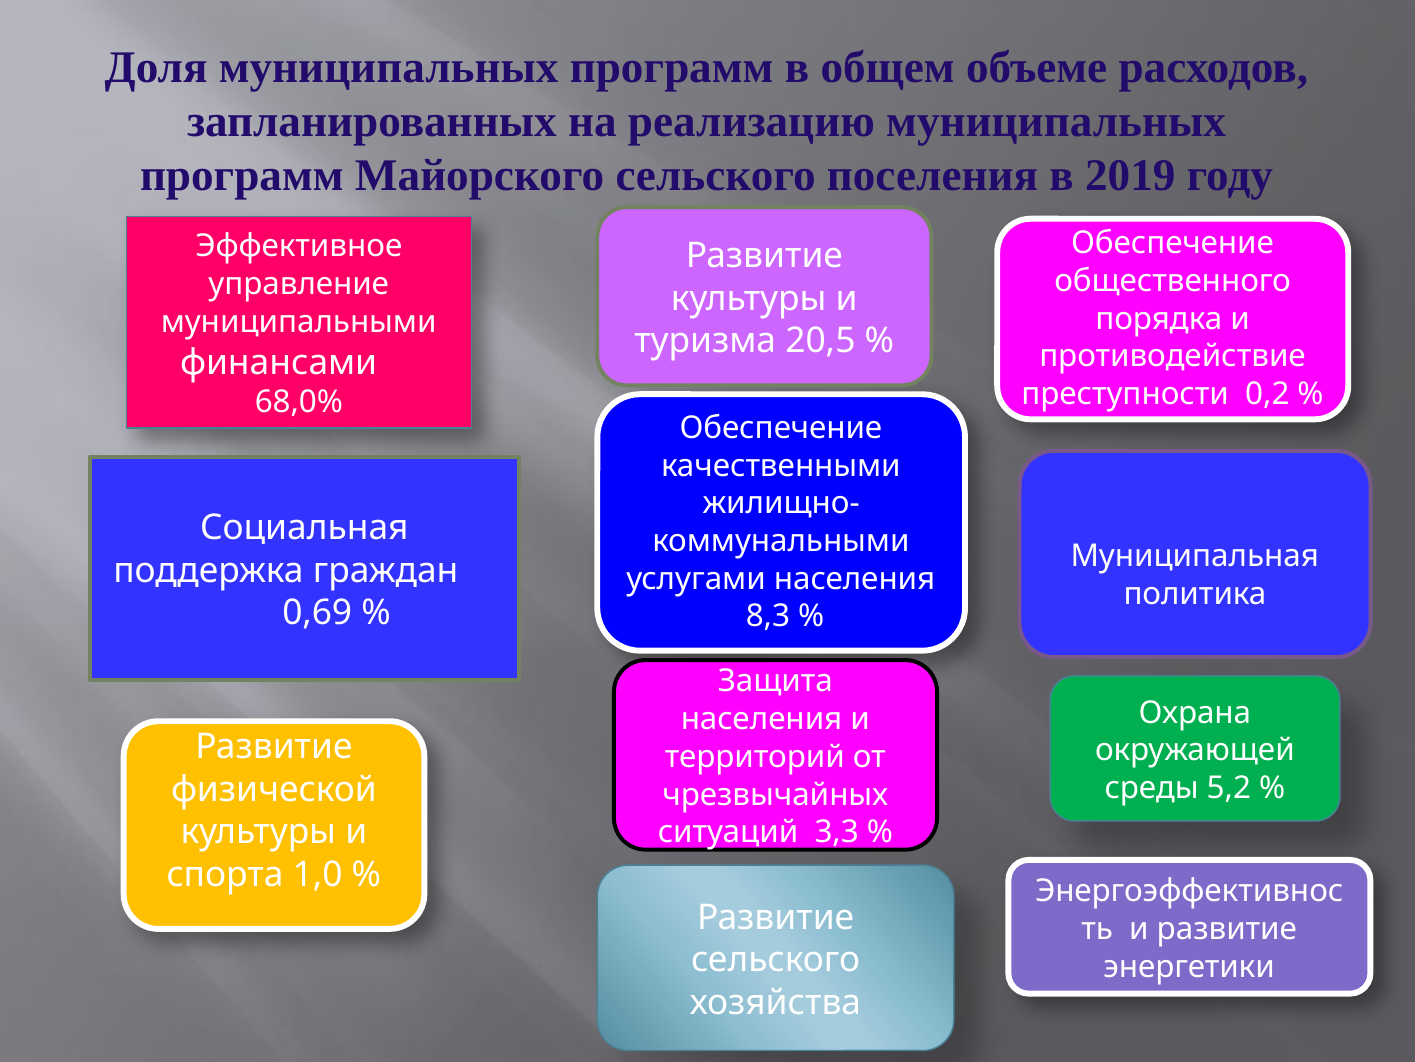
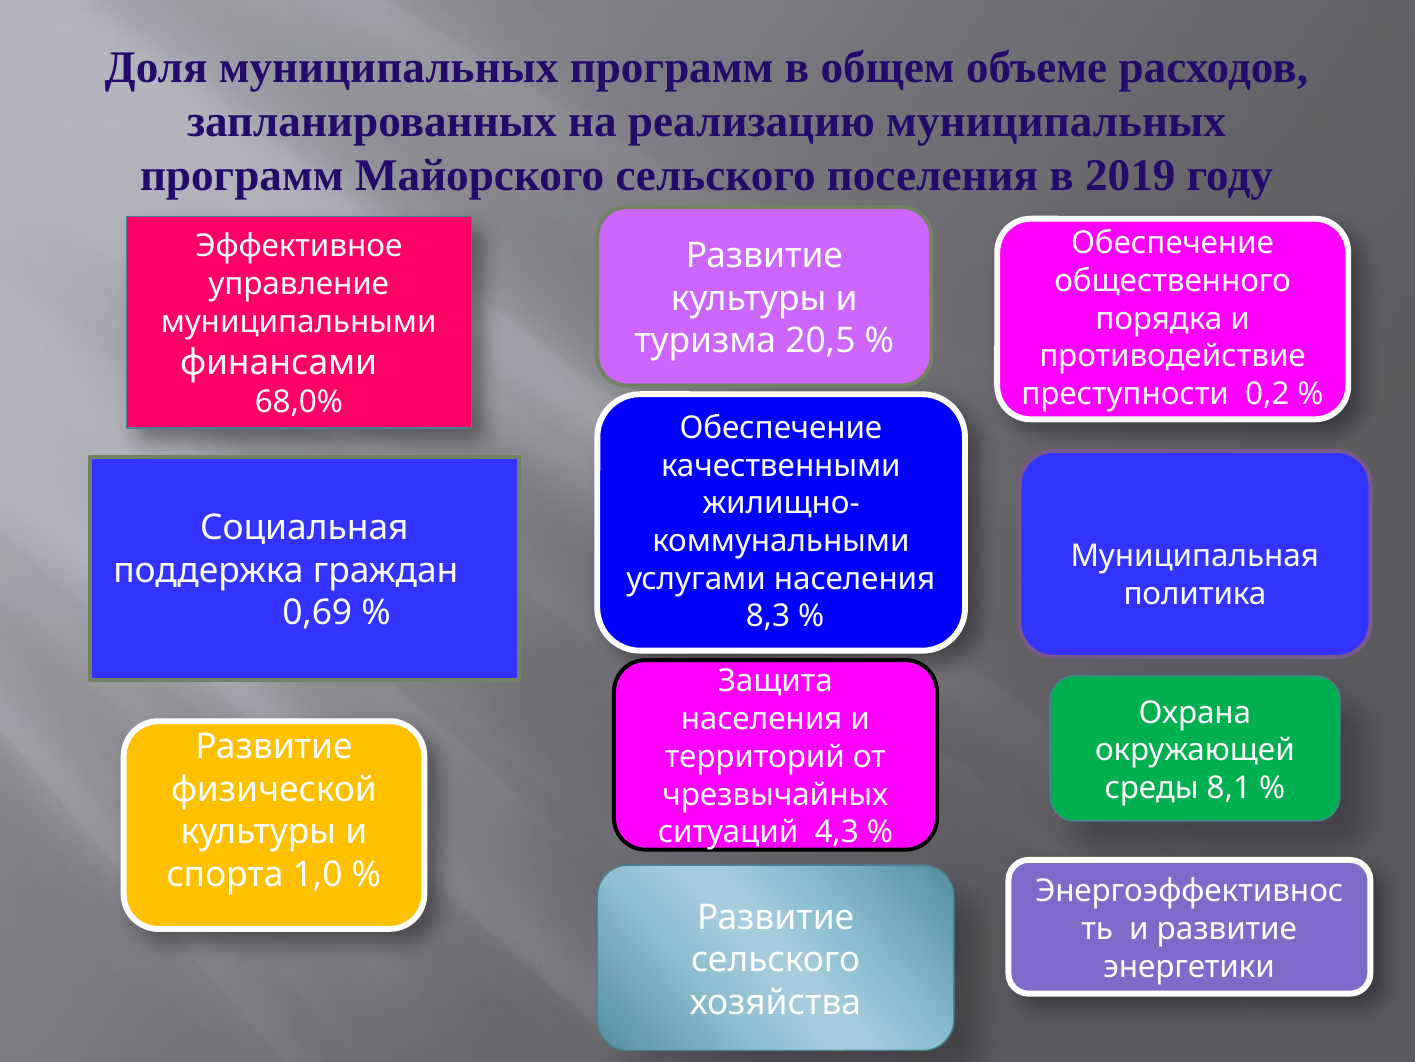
5,2: 5,2 -> 8,1
3,3: 3,3 -> 4,3
